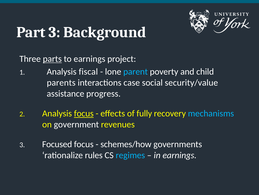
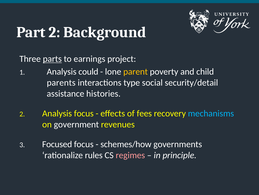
Part 3: 3 -> 2
fiscal: fiscal -> could
parent colour: light blue -> yellow
case: case -> type
security/value: security/value -> security/detail
progress: progress -> histories
focus at (84, 113) underline: present -> none
fully: fully -> fees
regimes colour: light blue -> pink
in earnings: earnings -> principle
